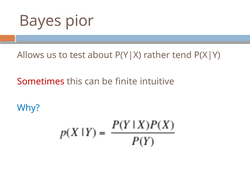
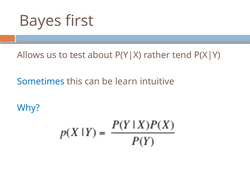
pior: pior -> first
Sometimes colour: red -> blue
finite: finite -> learn
